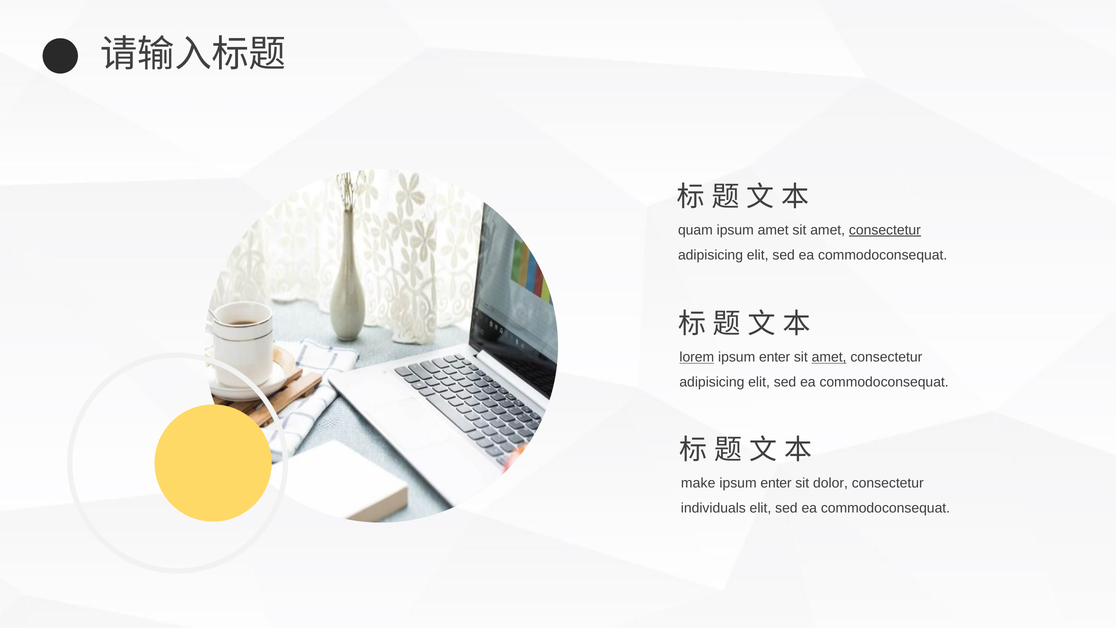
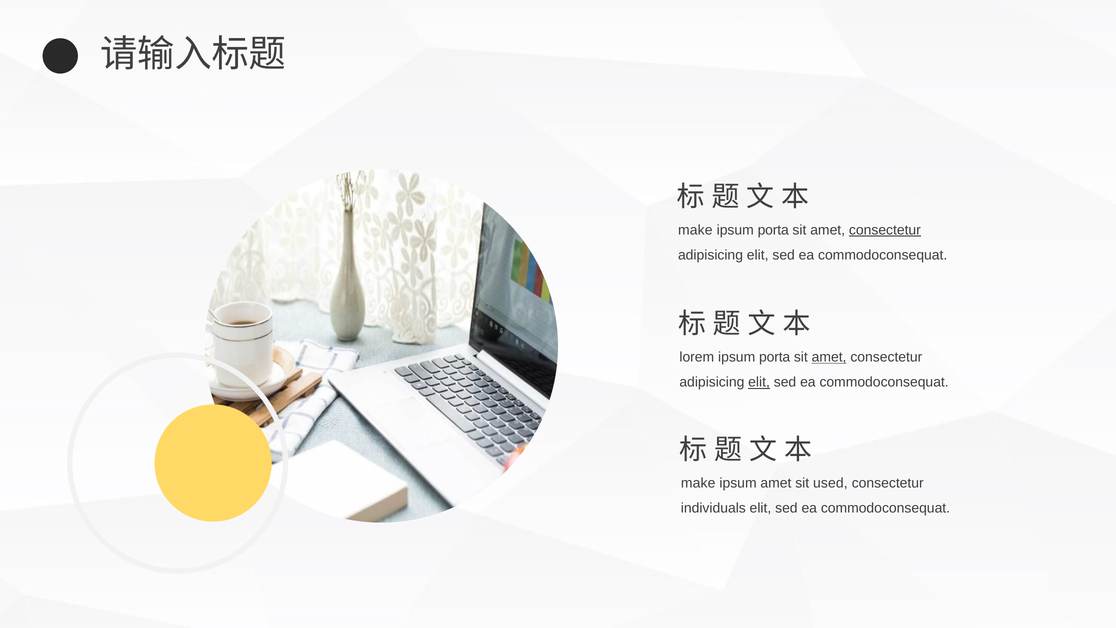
quam at (695, 230): quam -> make
amet at (773, 230): amet -> porta
lorem underline: present -> none
enter at (775, 357): enter -> porta
elit at (759, 382) underline: none -> present
enter at (776, 483): enter -> amet
dolor: dolor -> used
